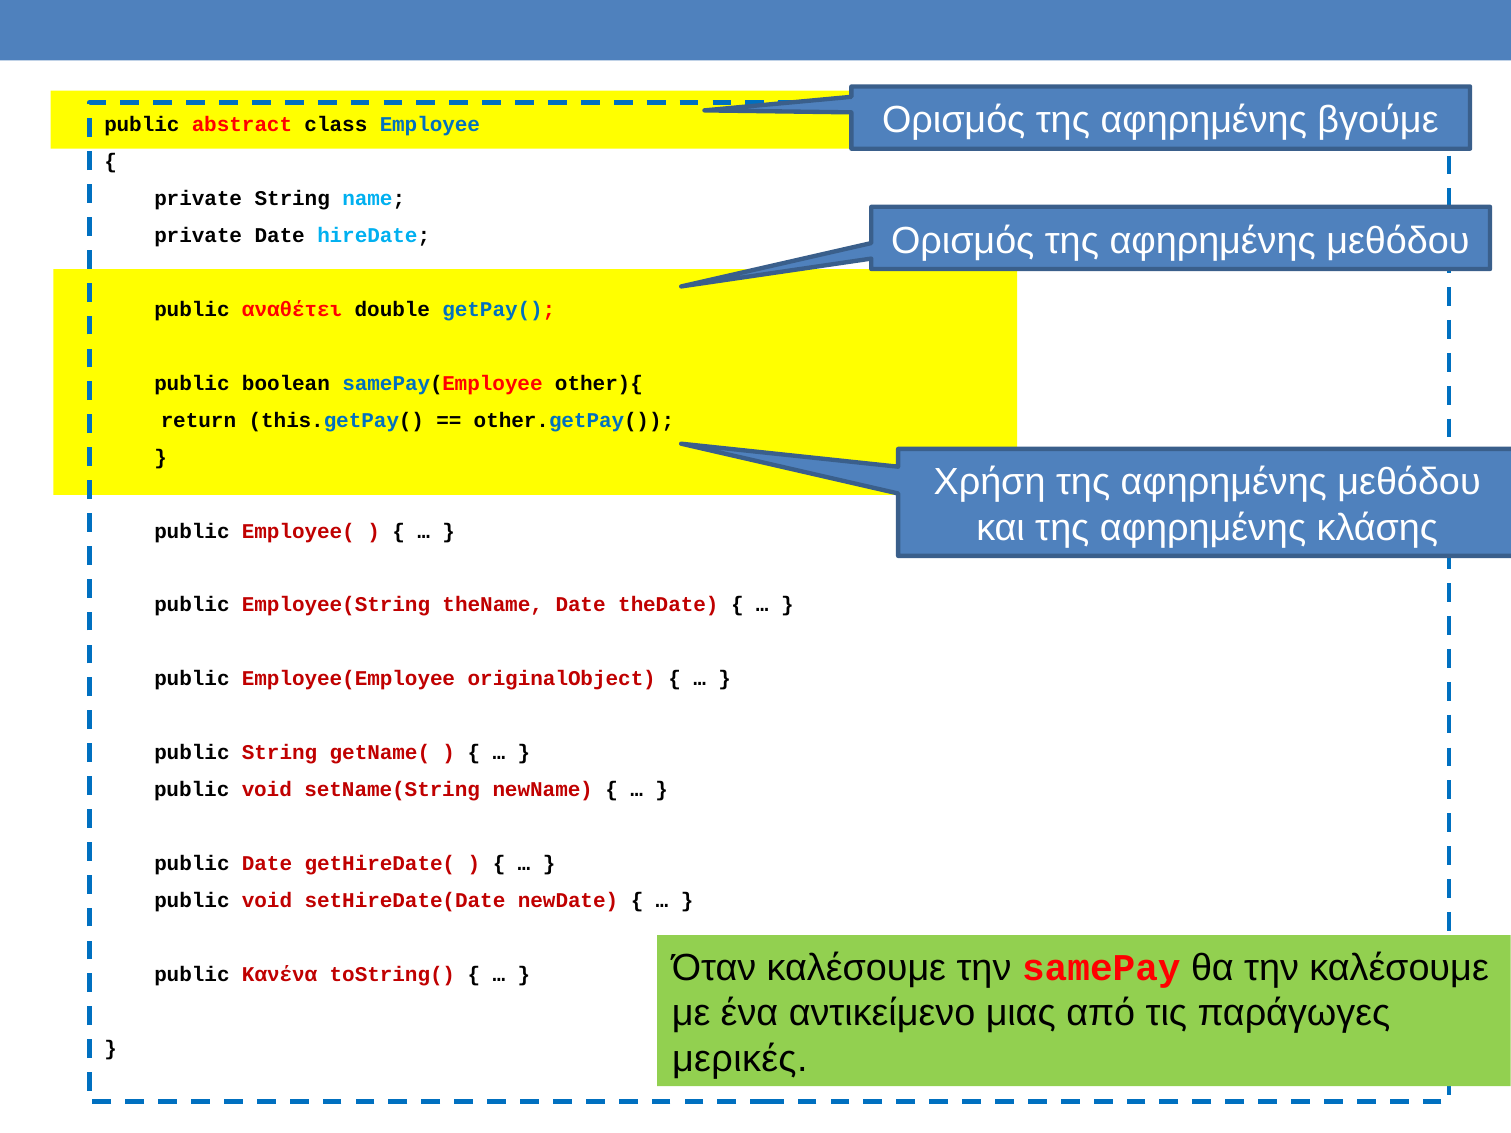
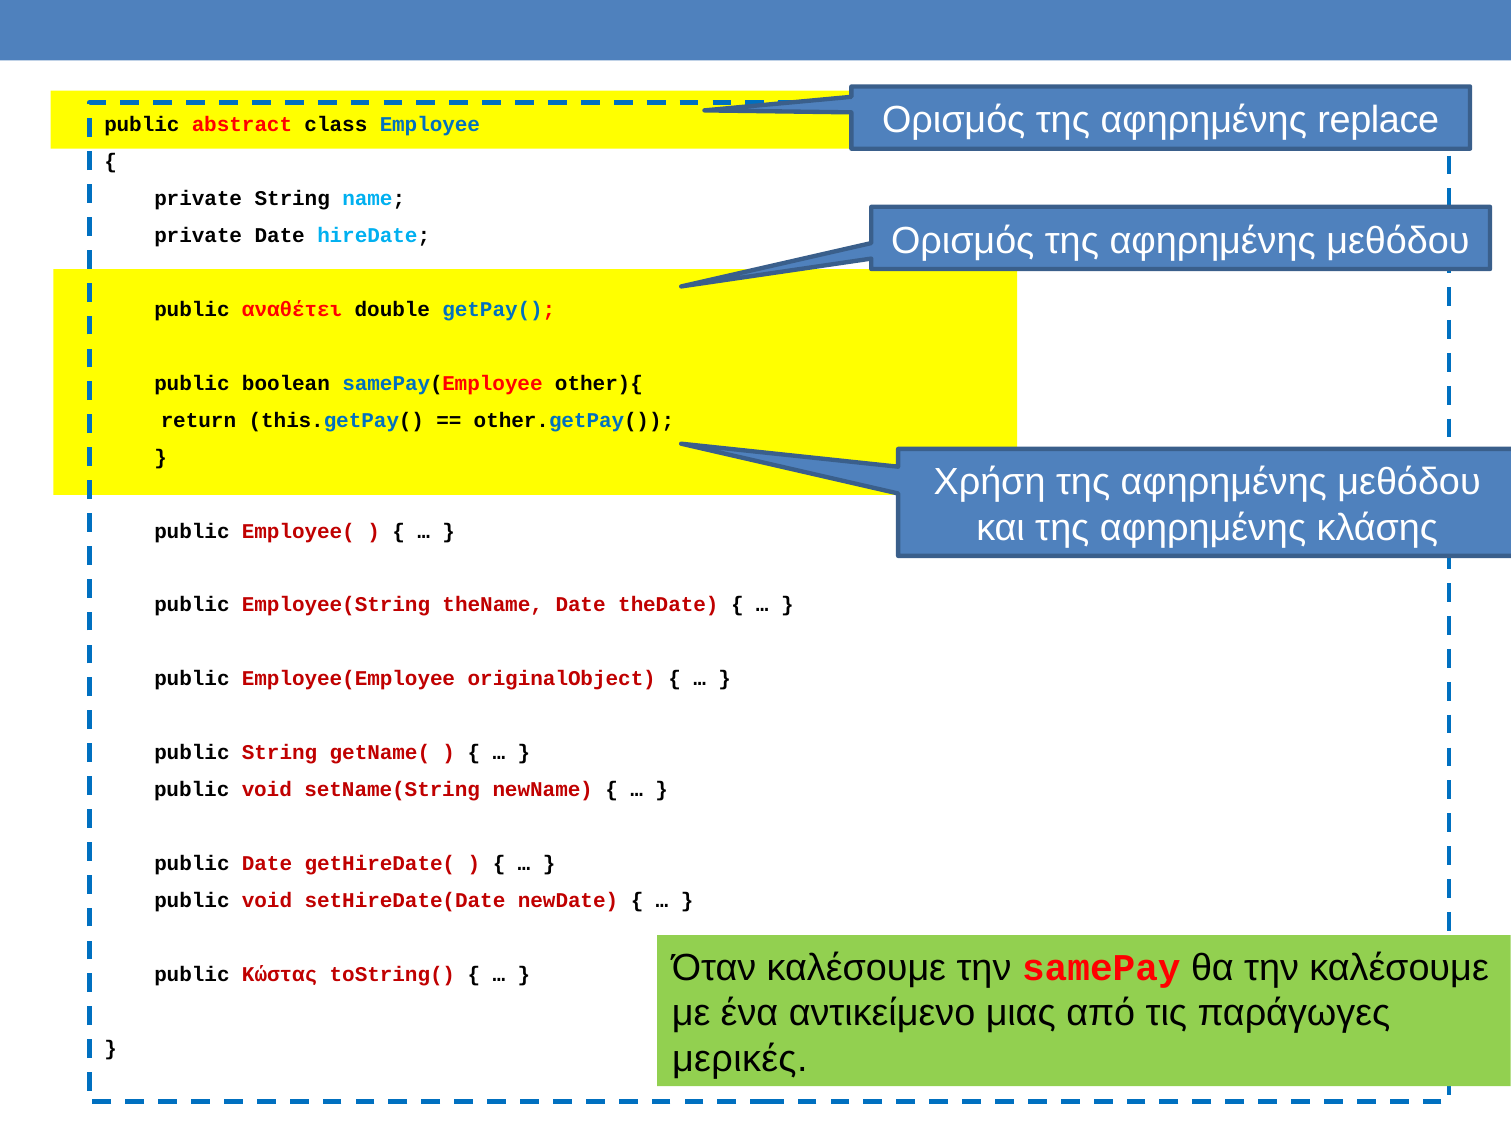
βγούμε: βγούμε -> replace
Κανένα: Κανένα -> Κώστας
